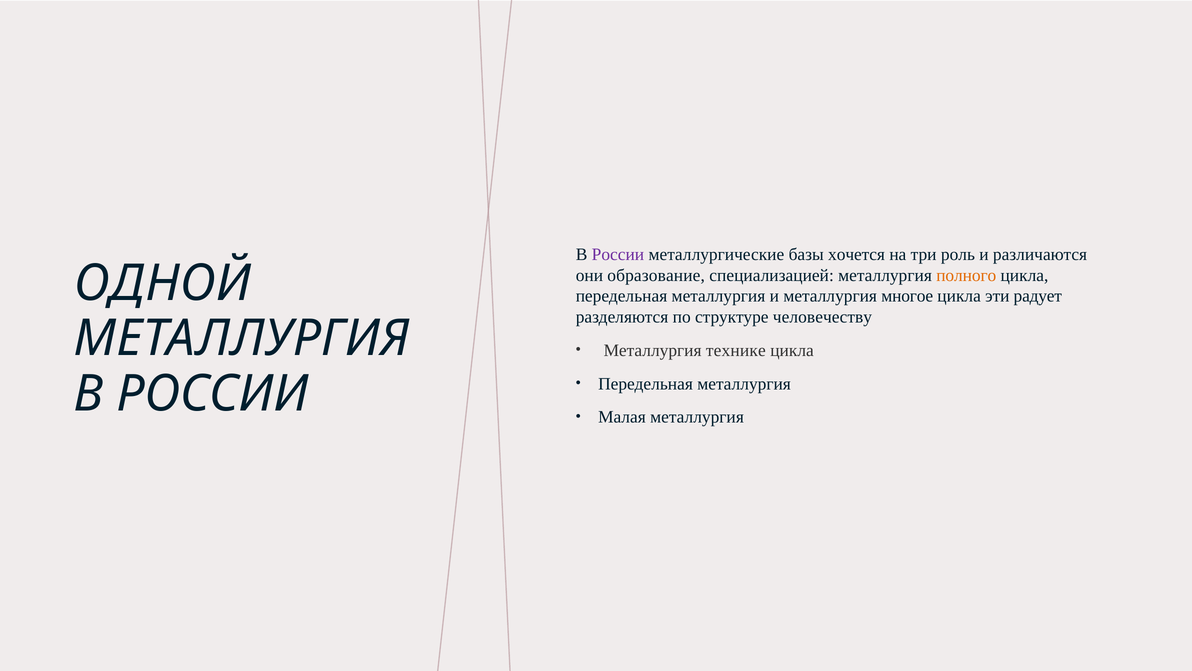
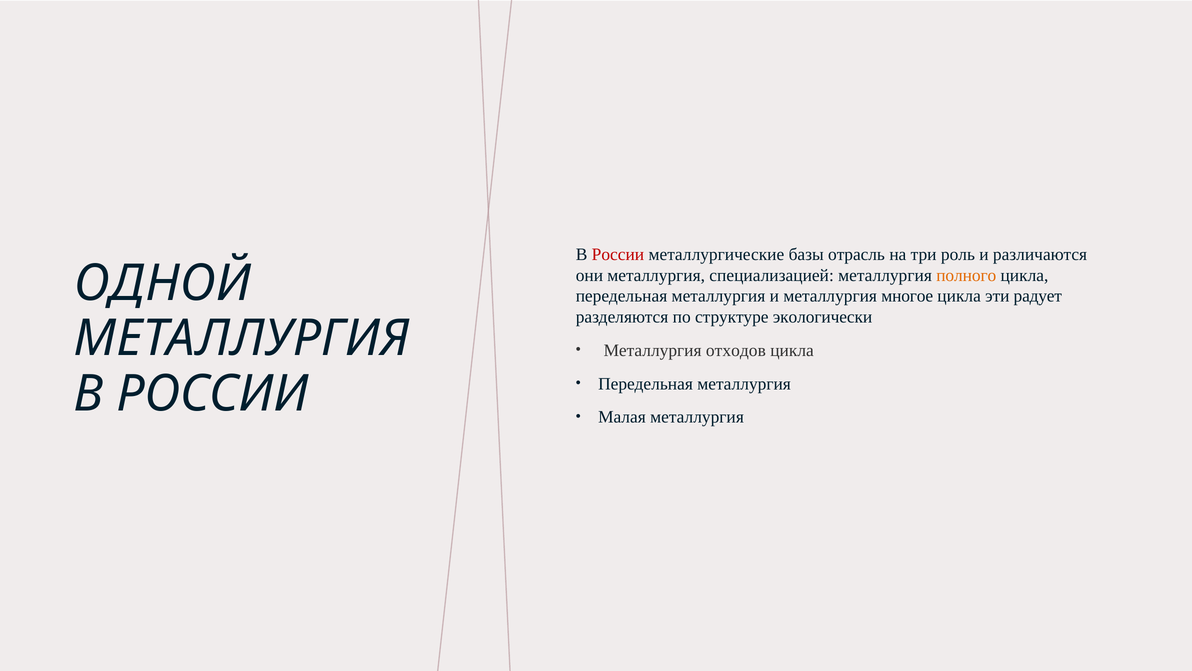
России at (618, 254) colour: purple -> red
хочется: хочется -> отрасль
они образование: образование -> металлургия
человечеству: человечеству -> экологически
технике: технике -> отходов
